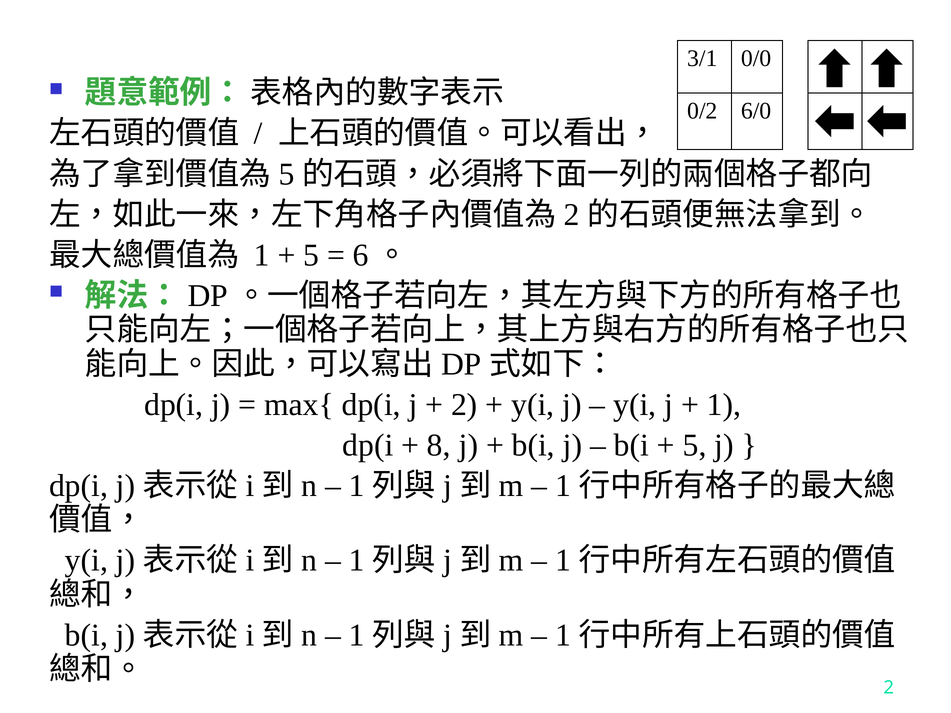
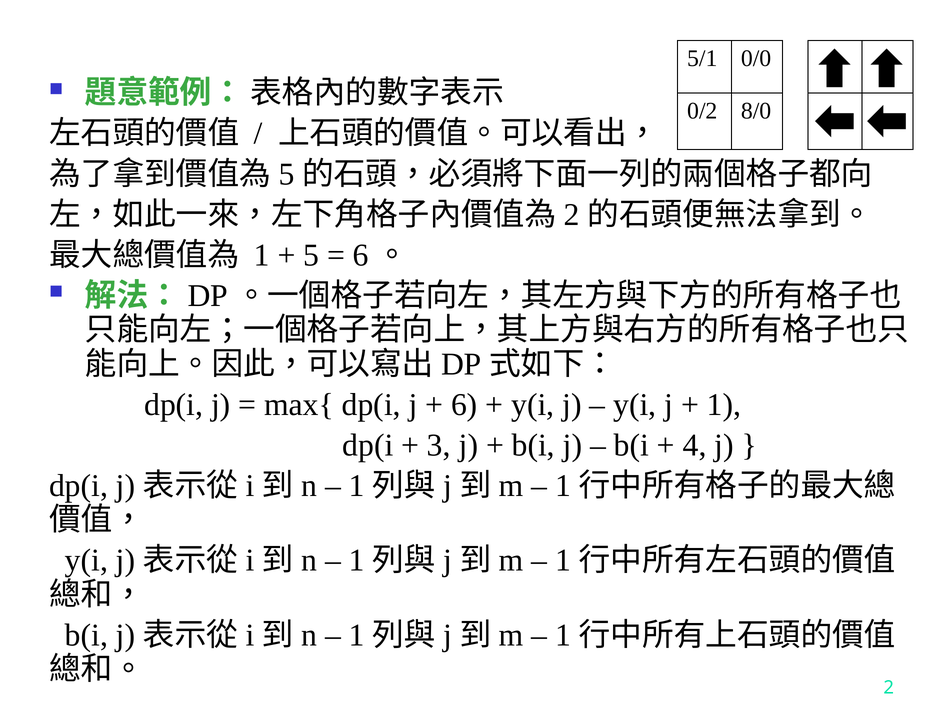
3/1: 3/1 -> 5/1
6/0: 6/0 -> 8/0
2 at (464, 405): 2 -> 6
8: 8 -> 3
5 at (695, 445): 5 -> 4
